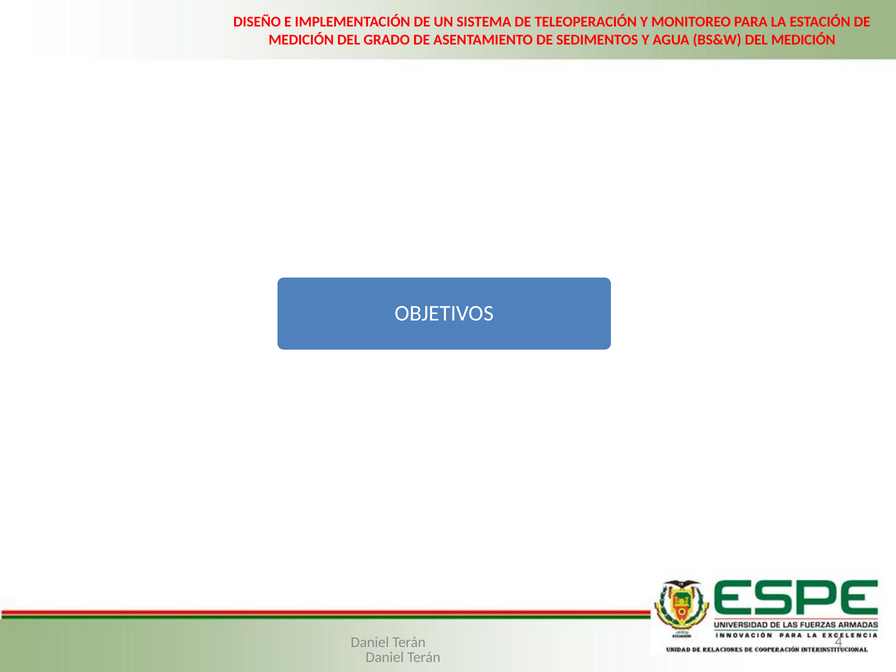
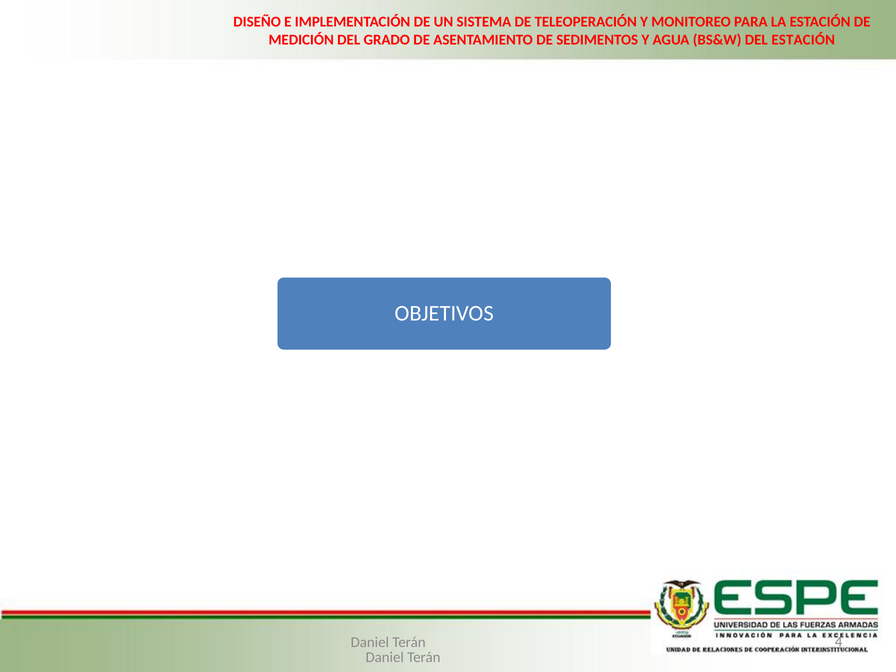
DEL MEDICIÓN: MEDICIÓN -> ESTACIÓN
